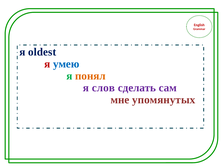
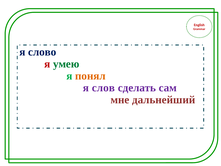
oldest: oldest -> слово
умею colour: blue -> green
упомянутых: упомянутых -> дальнейший
